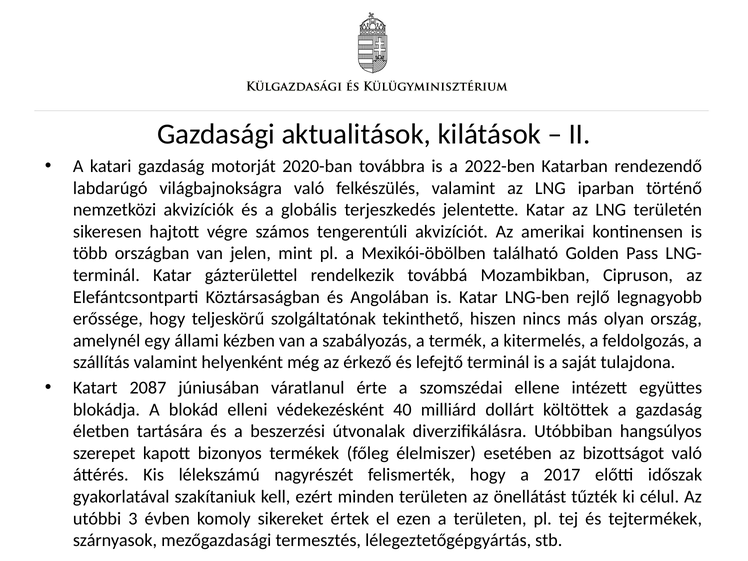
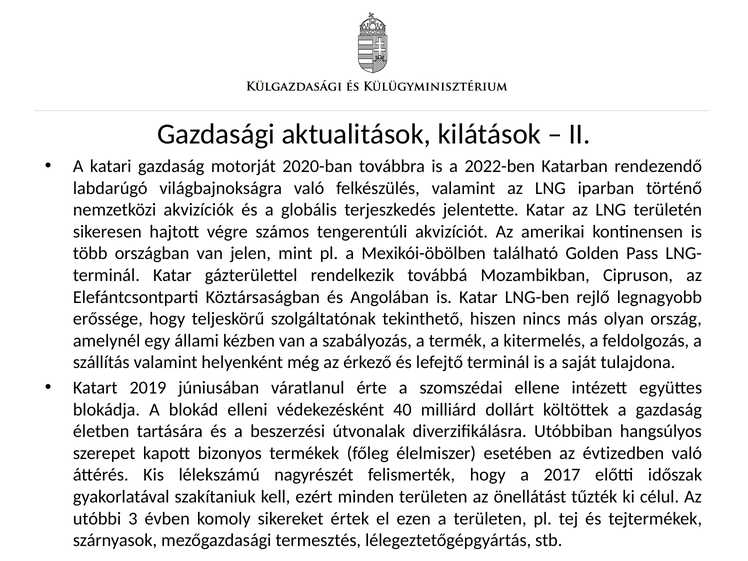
2087: 2087 -> 2019
bizottságot: bizottságot -> évtizedben
